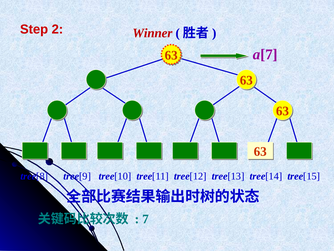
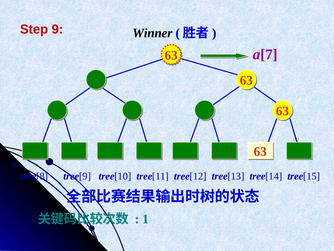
2: 2 -> 9
Winner colour: red -> black
7: 7 -> 1
